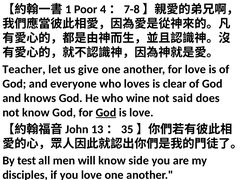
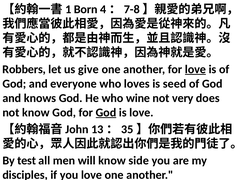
Poor: Poor -> Born
Teacher: Teacher -> Robbers
love at (195, 69) underline: none -> present
clear: clear -> seed
said: said -> very
